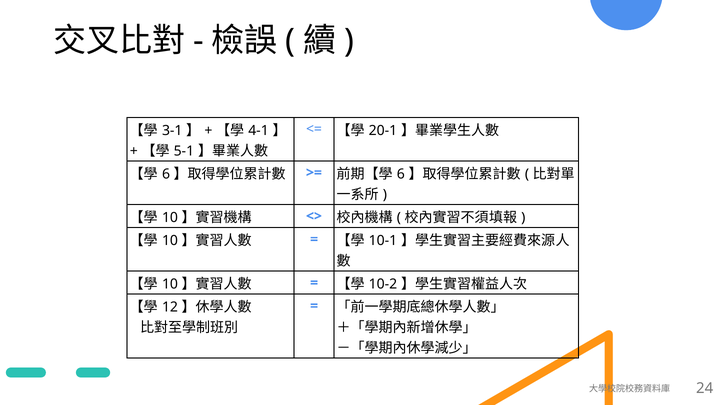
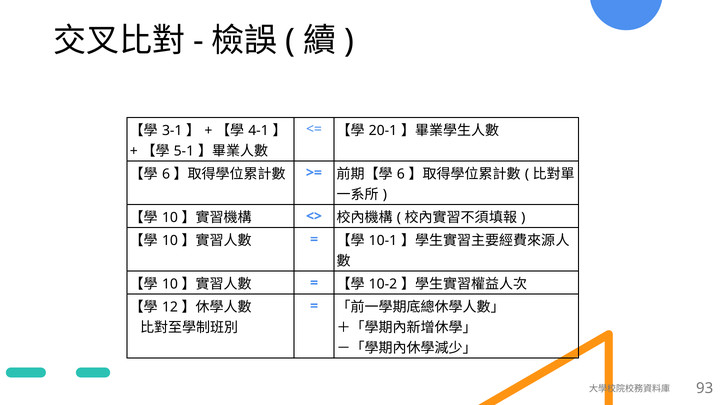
24: 24 -> 93
